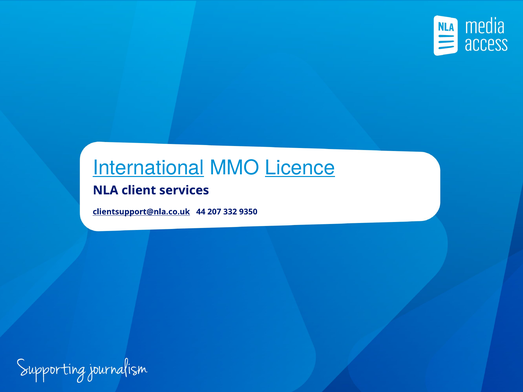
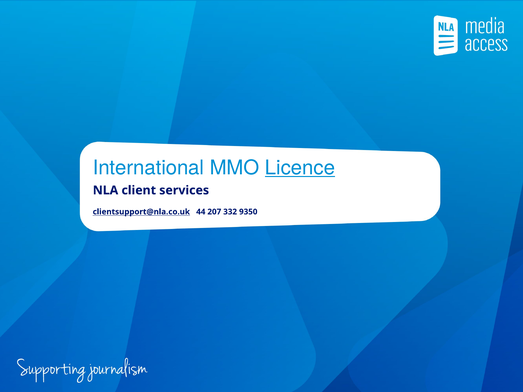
International underline: present -> none
